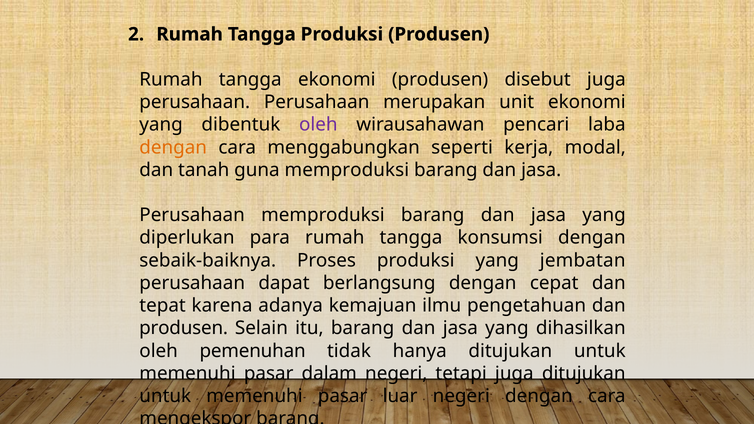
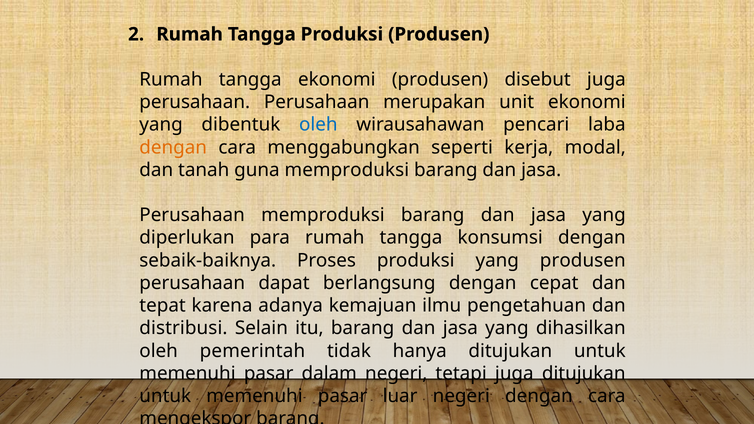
oleh at (318, 125) colour: purple -> blue
yang jembatan: jembatan -> produsen
produsen at (184, 328): produsen -> distribusi
pemenuhan: pemenuhan -> pemerintah
